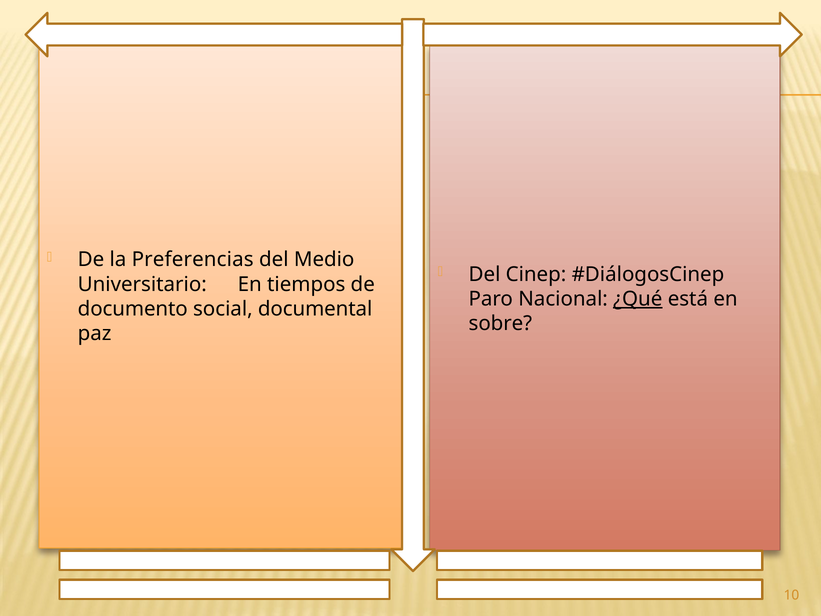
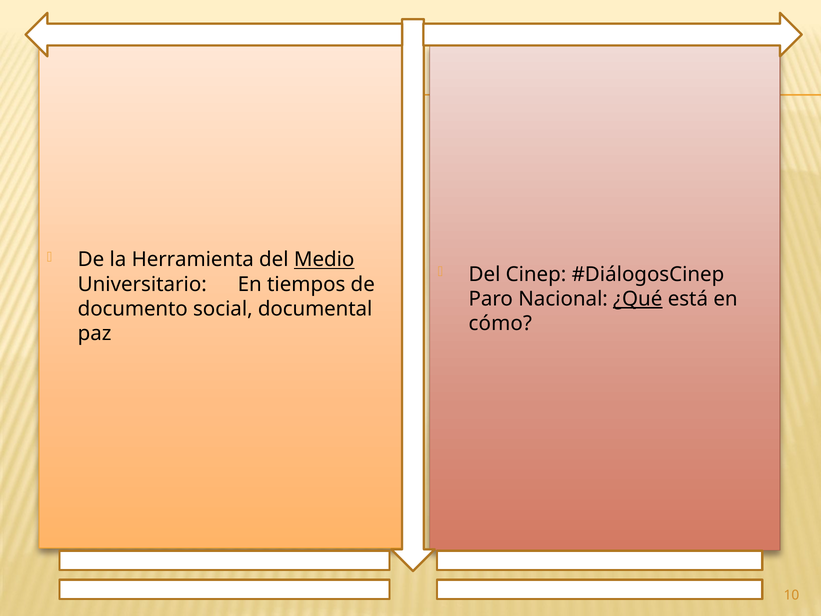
Preferencias: Preferencias -> Herramienta
Medio underline: none -> present
sobre: sobre -> cómo
